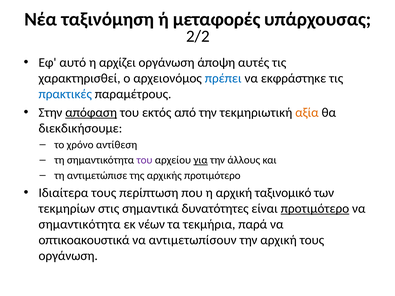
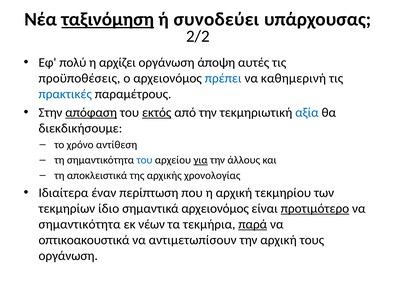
ταξινόμηση underline: none -> present
μεταφορές: μεταφορές -> συνοδεύει
αυτό: αυτό -> πολύ
χαρακτηρισθεί: χαρακτηρισθεί -> προϋποθέσεις
εκφράστηκε: εκφράστηκε -> καθημερινή
εκτός underline: none -> present
αξία colour: orange -> blue
του at (144, 160) colour: purple -> blue
αντιμετώπισε: αντιμετώπισε -> αποκλειστικά
αρχικής προτιμότερο: προτιμότερο -> χρονολογίας
Ιδιαίτερα τους: τους -> έναν
ταξινομικό: ταξινομικό -> τεκμηρίου
στις: στις -> ίδιο
σημαντικά δυνατότητες: δυνατότητες -> αρχειονόμος
παρά underline: none -> present
